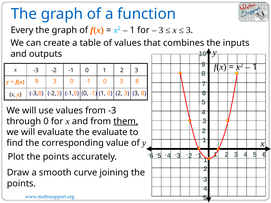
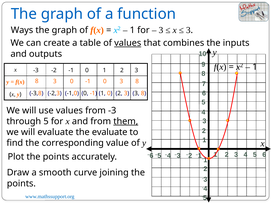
Every: Every -> Ways
values at (128, 43) underline: none -> present
through 0: 0 -> 5
